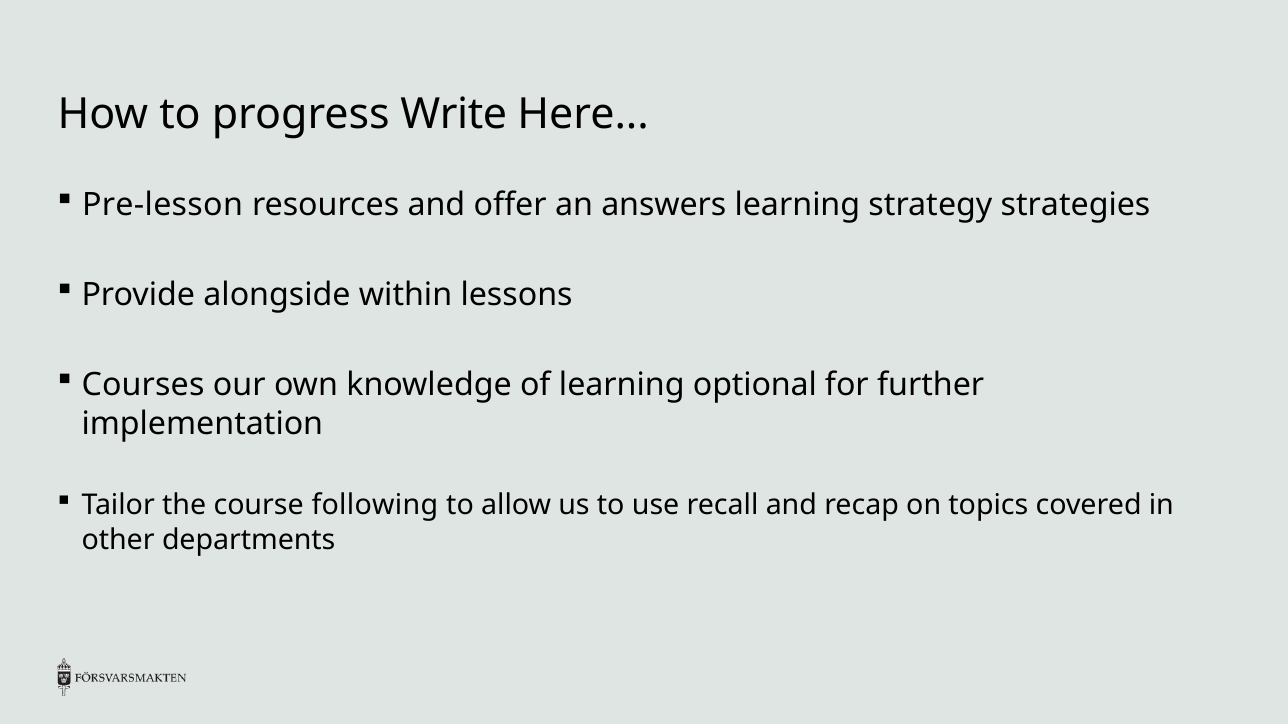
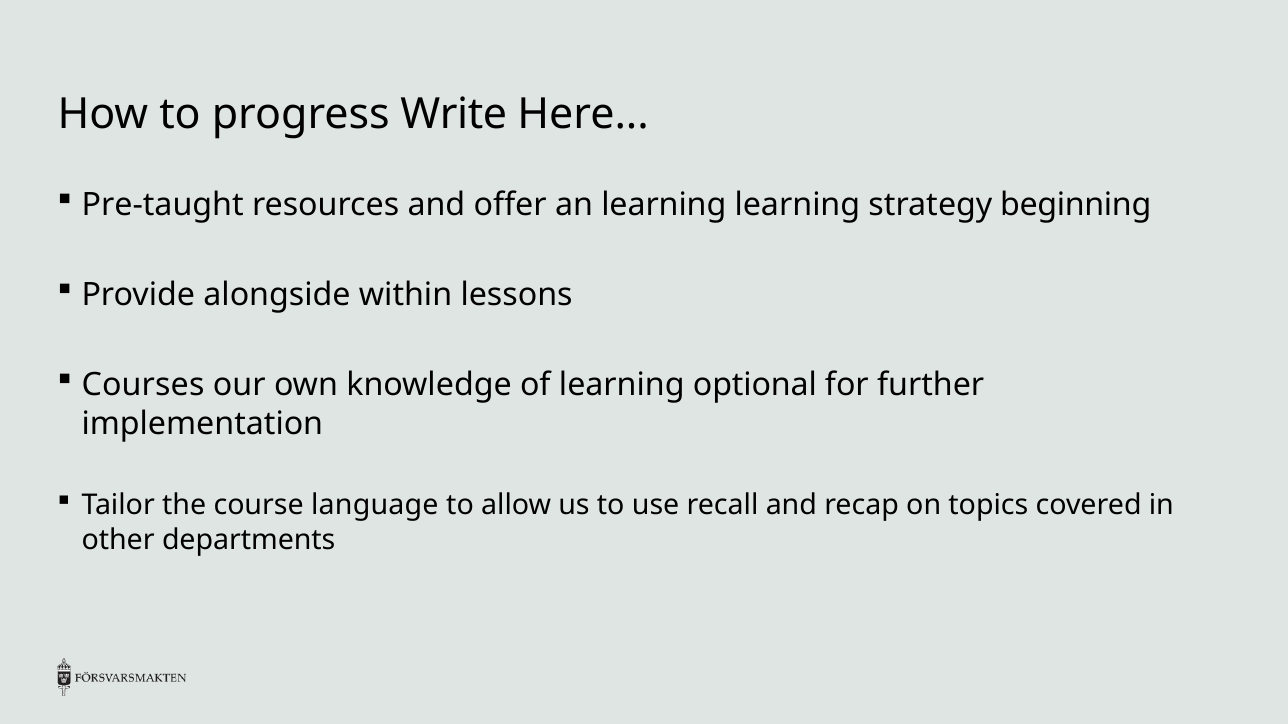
Pre-lesson: Pre-lesson -> Pre-taught
an answers: answers -> learning
strategies: strategies -> beginning
following: following -> language
